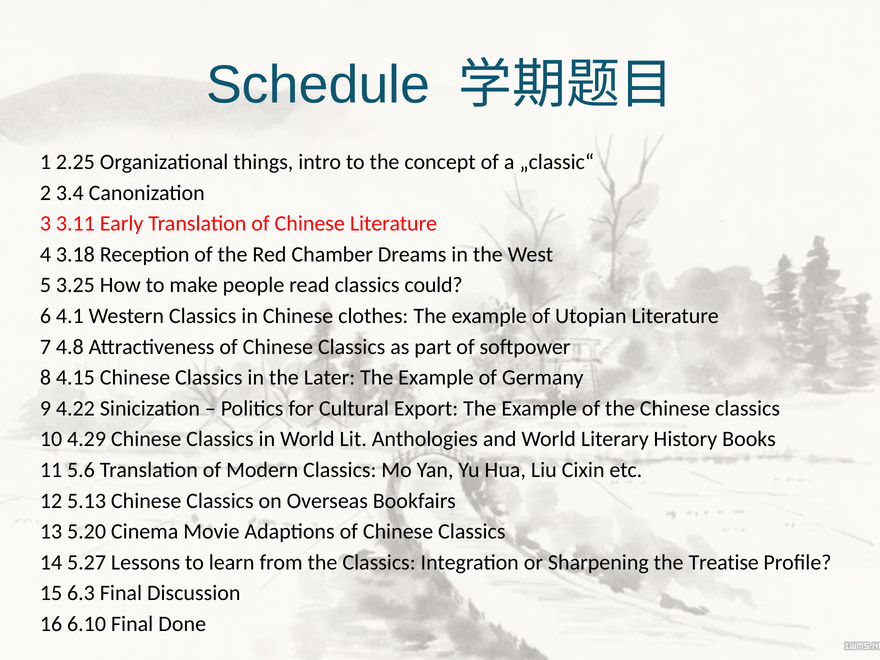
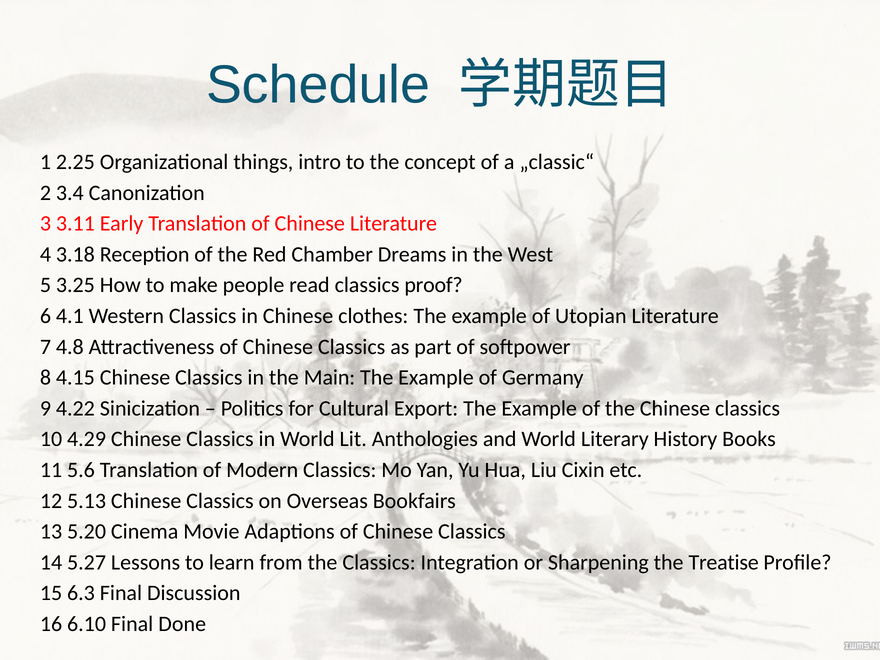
could: could -> proof
Later: Later -> Main
